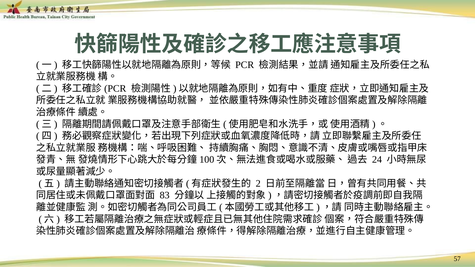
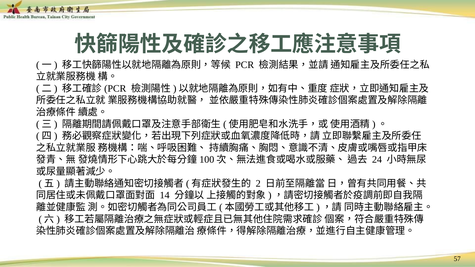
83: 83 -> 14
